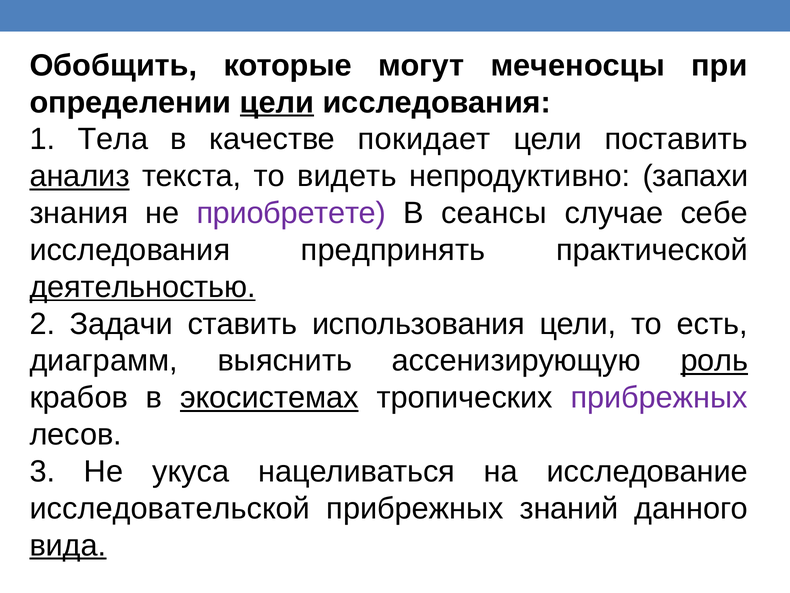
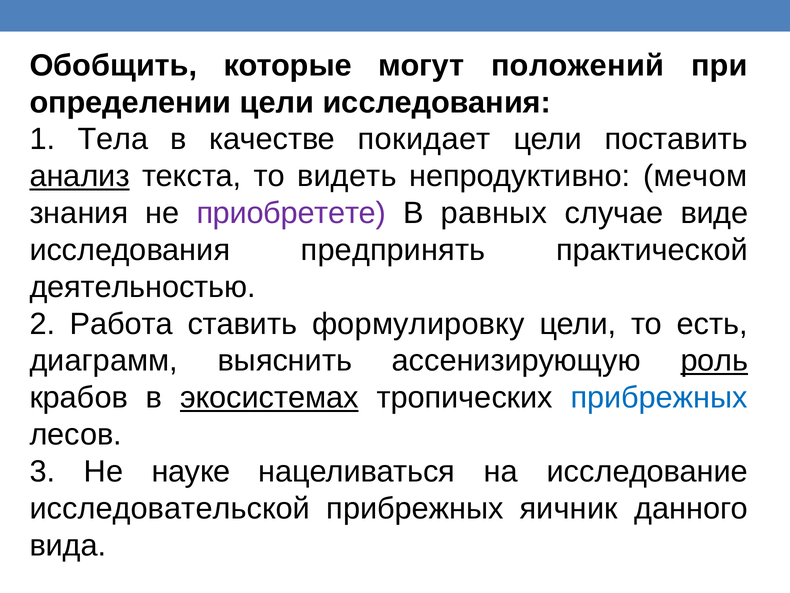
меченосцы: меченосцы -> положений
цели at (277, 102) underline: present -> none
запахи: запахи -> мечом
сеансы: сеансы -> равных
себе: себе -> виде
деятельностью underline: present -> none
Задачи: Задачи -> Работа
использования: использования -> формулировку
прибрежных at (659, 397) colour: purple -> blue
укуса: укуса -> науке
знаний: знаний -> яичник
вида underline: present -> none
